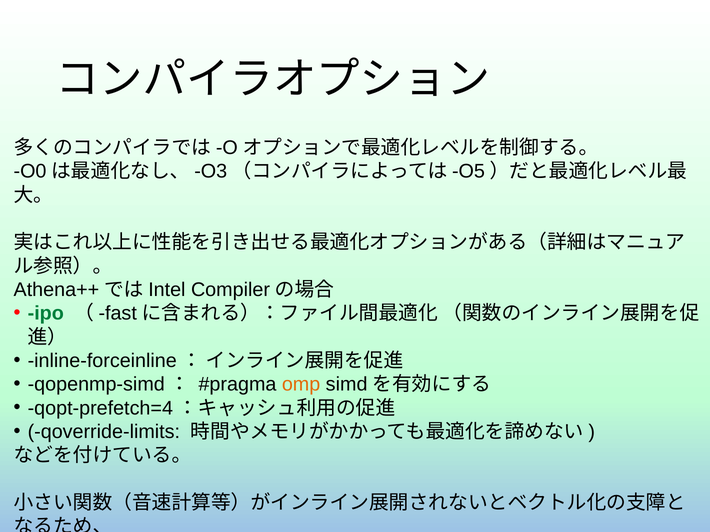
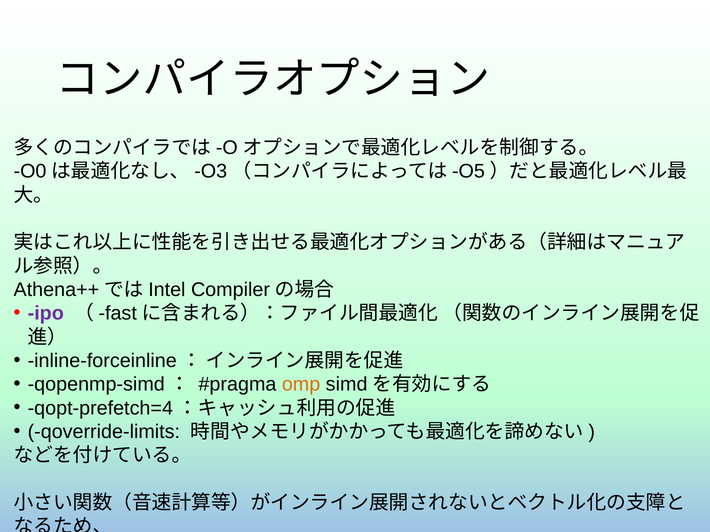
ipo at (46, 314) colour: green -> purple
